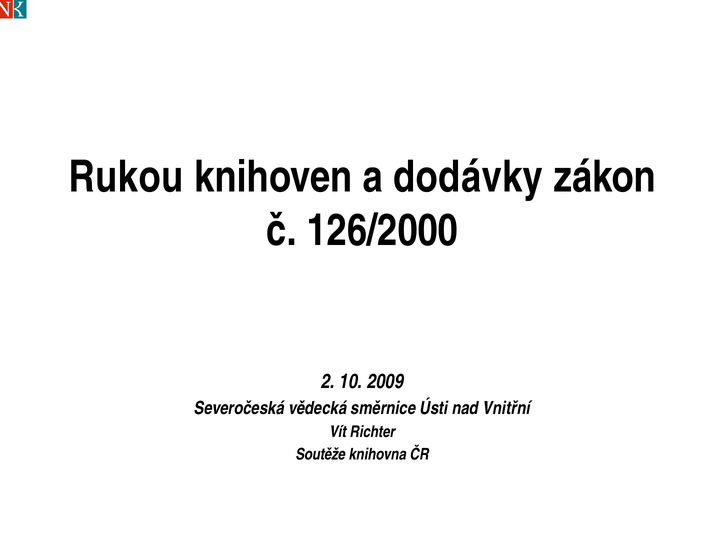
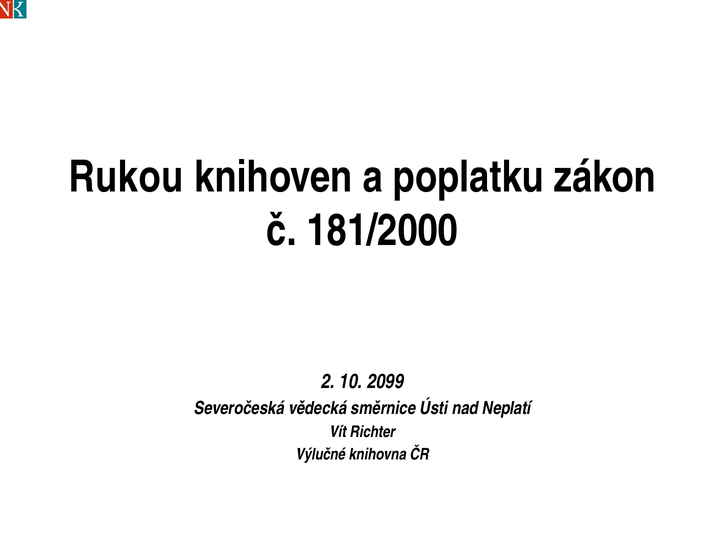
dodávky: dodávky -> poplatku
126/2000: 126/2000 -> 181/2000
2009: 2009 -> 2099
Vnitřní: Vnitřní -> Neplatí
Soutěže: Soutěže -> Výlučné
